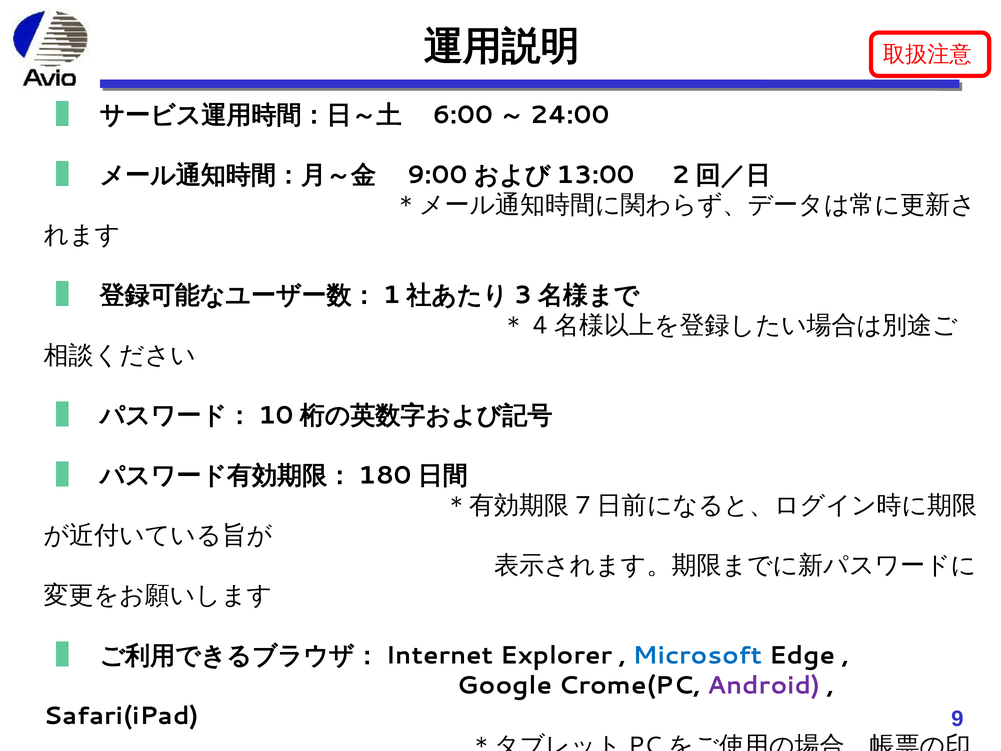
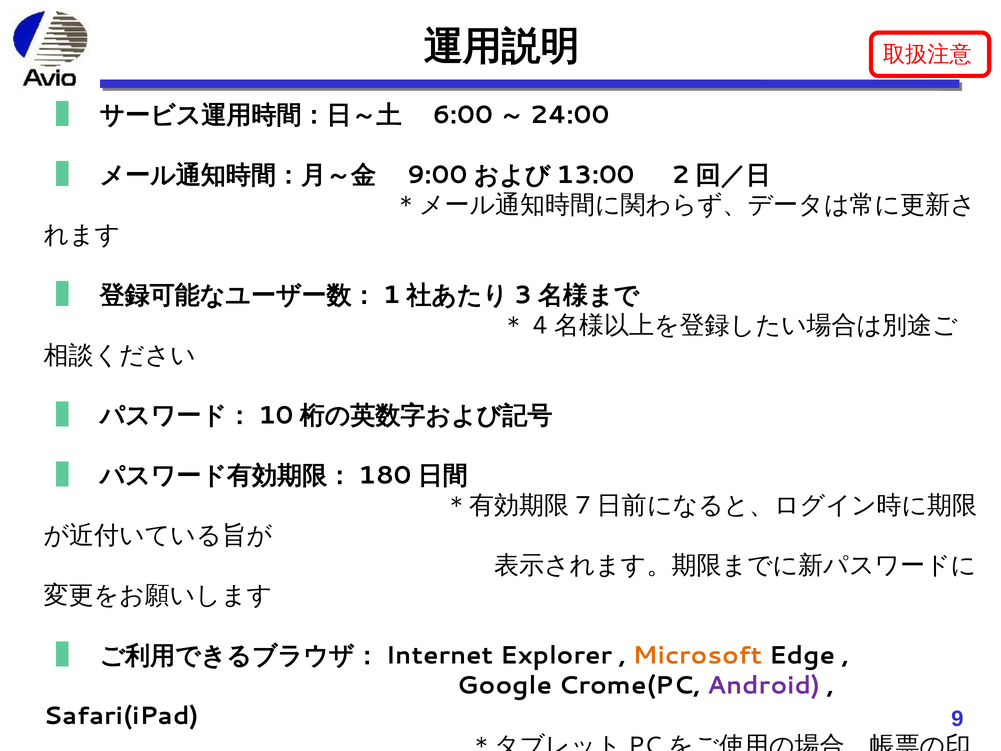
Microsoft colour: blue -> orange
